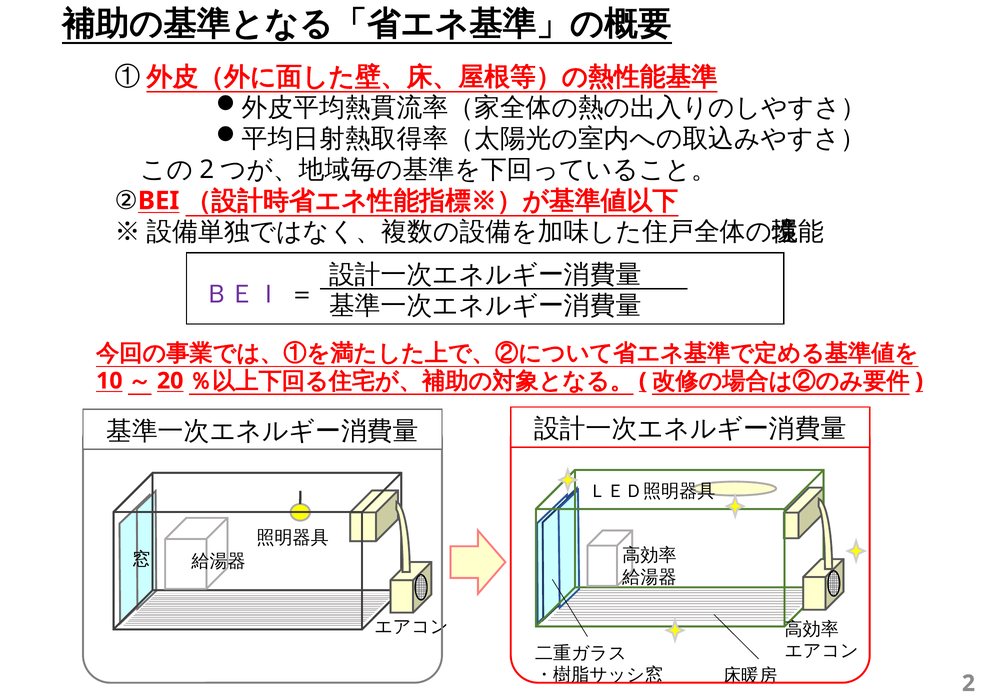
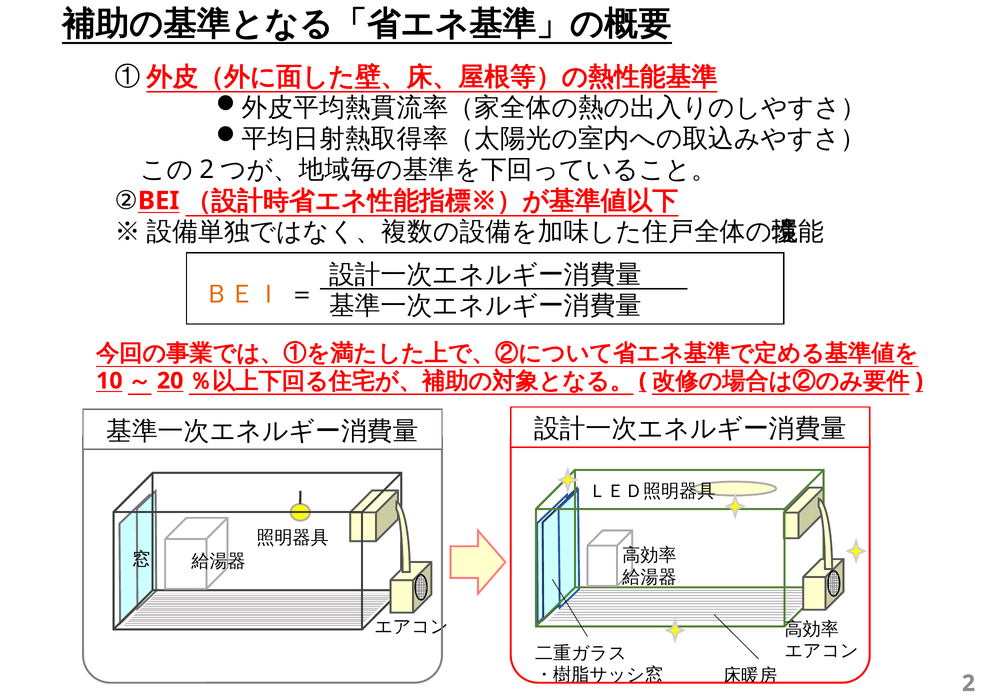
ＢＥＩ colour: purple -> orange
